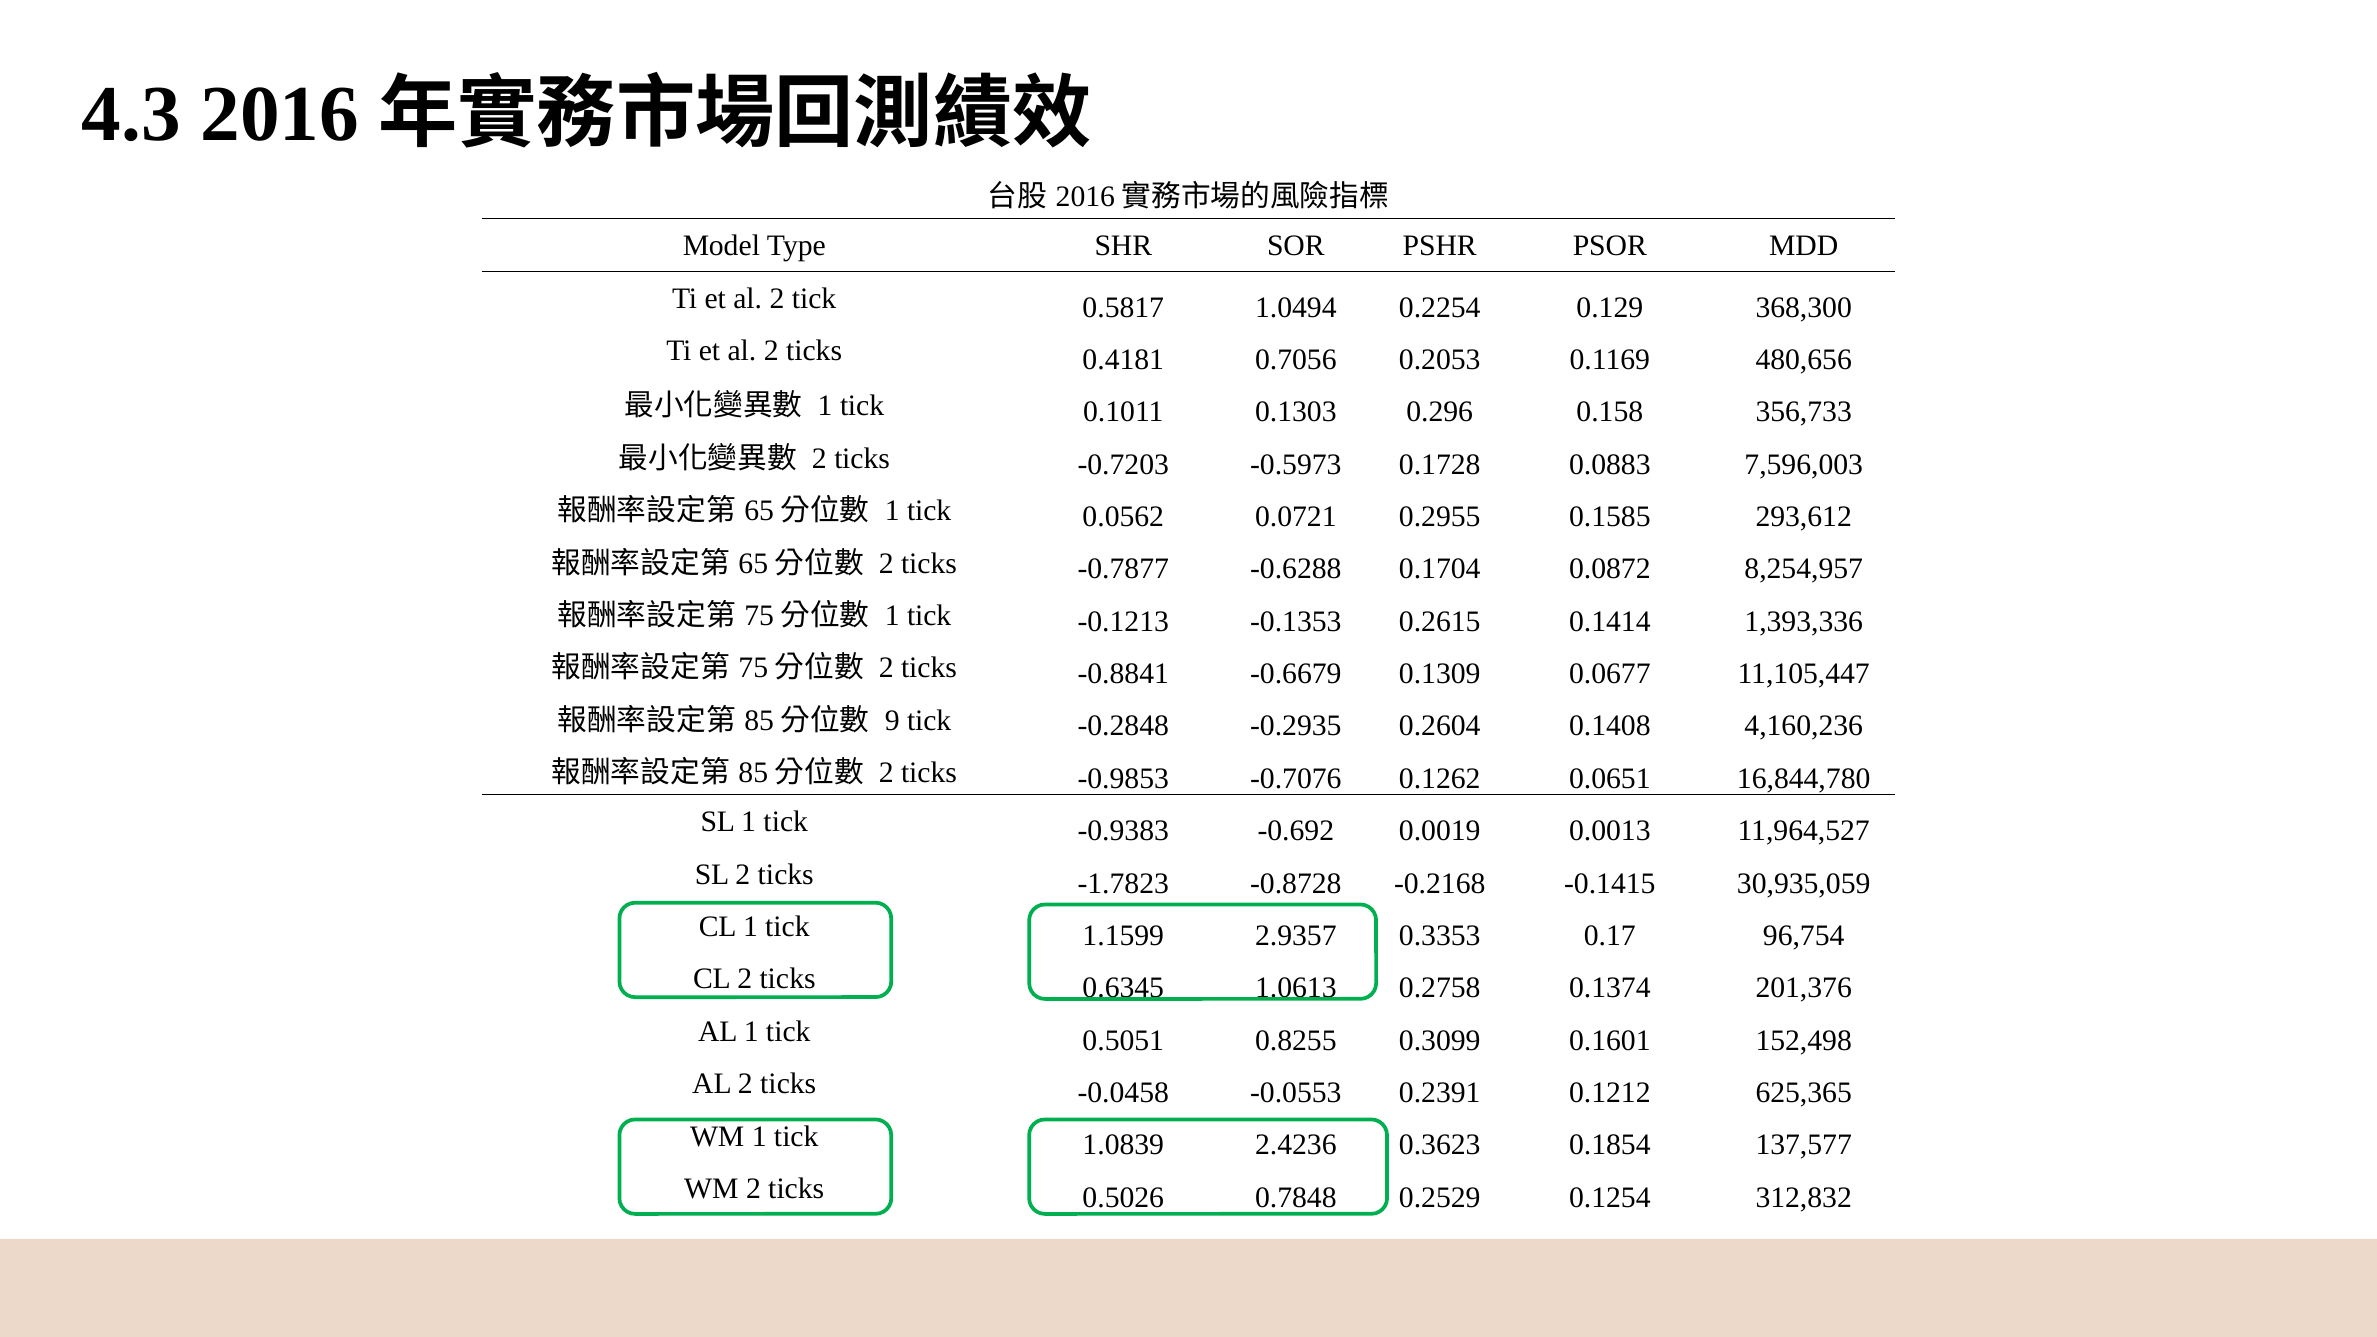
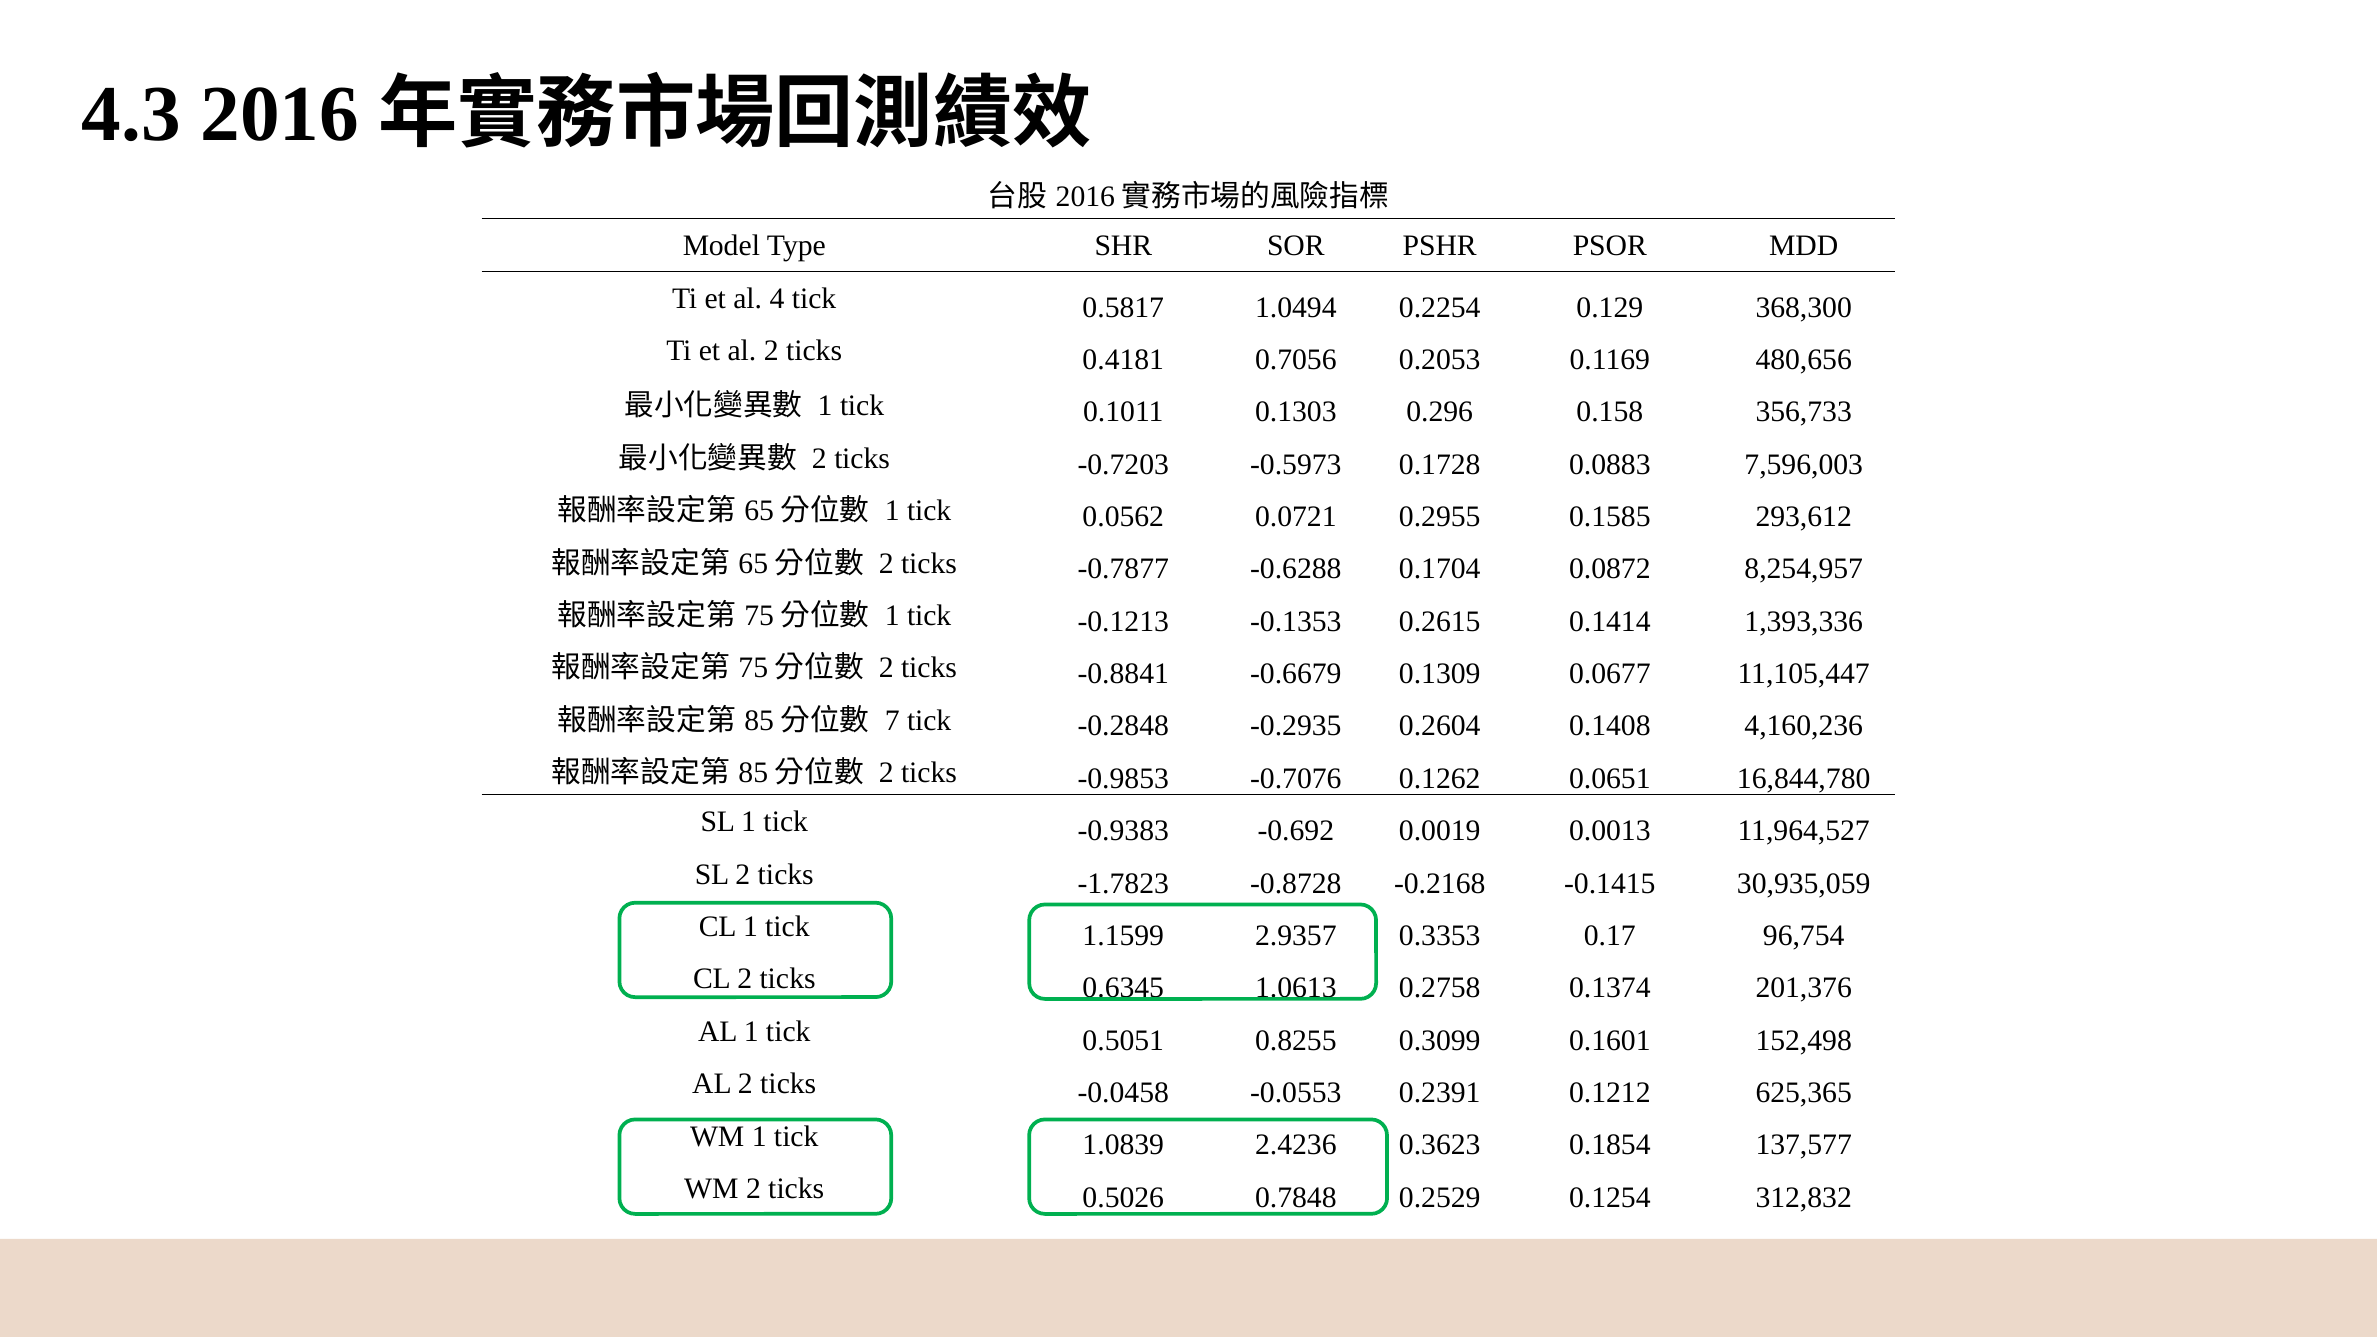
2 at (777, 299): 2 -> 4
9: 9 -> 7
